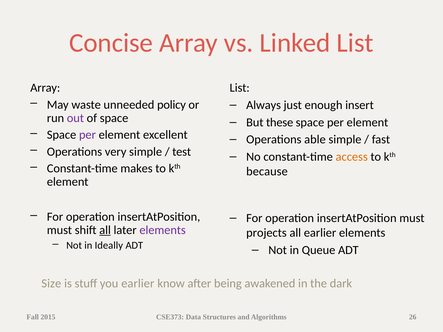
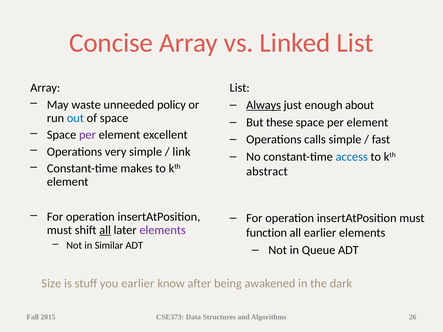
Always underline: none -> present
insert: insert -> about
out colour: purple -> blue
able: able -> calls
test: test -> link
access colour: orange -> blue
because: because -> abstract
projects: projects -> function
Ideally: Ideally -> Similar
